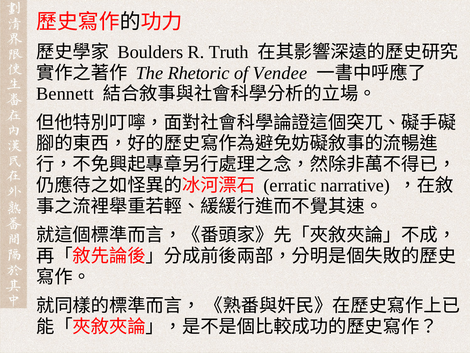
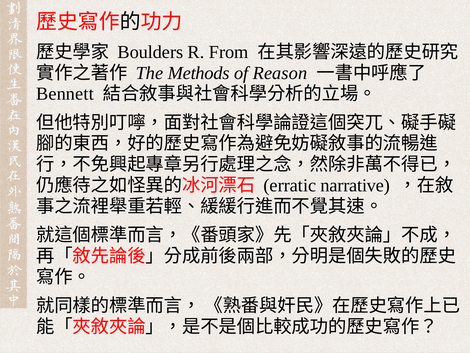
Truth: Truth -> From
Rhetoric: Rhetoric -> Methods
Vendee: Vendee -> Reason
